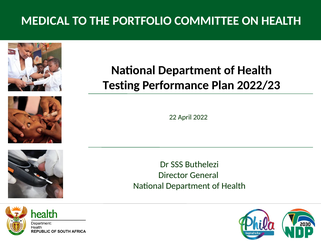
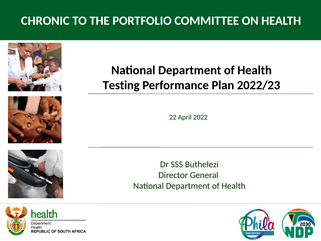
MEDICAL: MEDICAL -> CHRONIC
